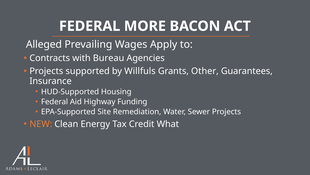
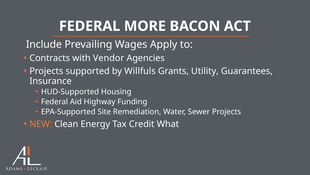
Alleged: Alleged -> Include
Bureau: Bureau -> Vendor
Other: Other -> Utility
